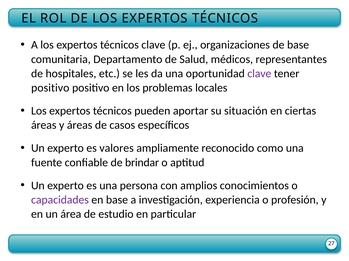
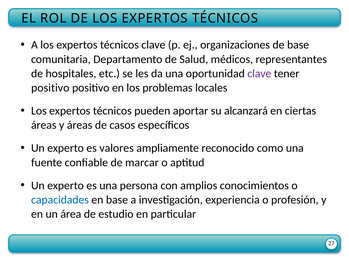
situación: situación -> alcanzará
brindar: brindar -> marcar
capacidades colour: purple -> blue
